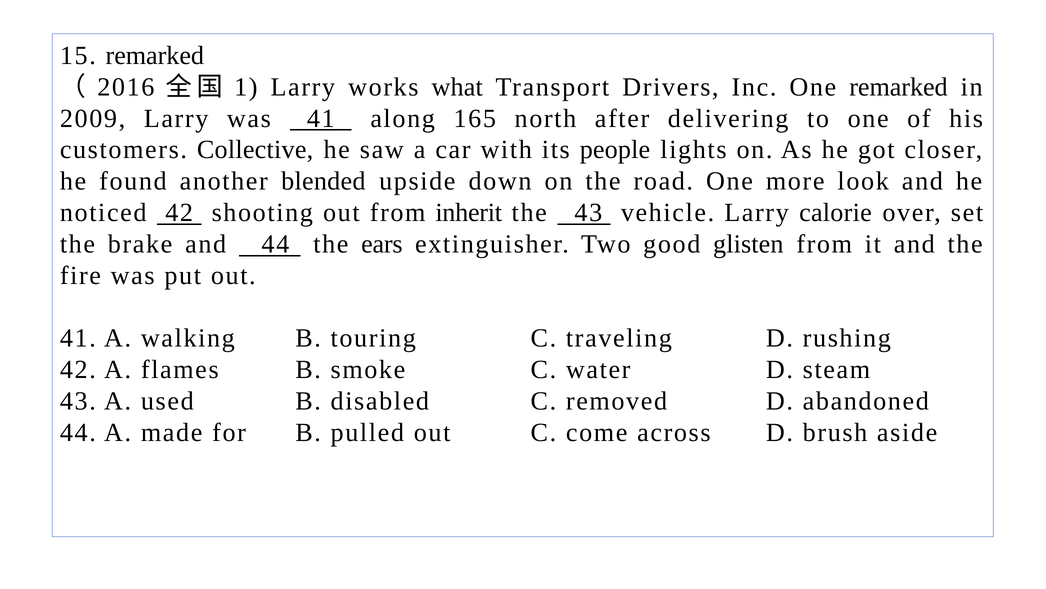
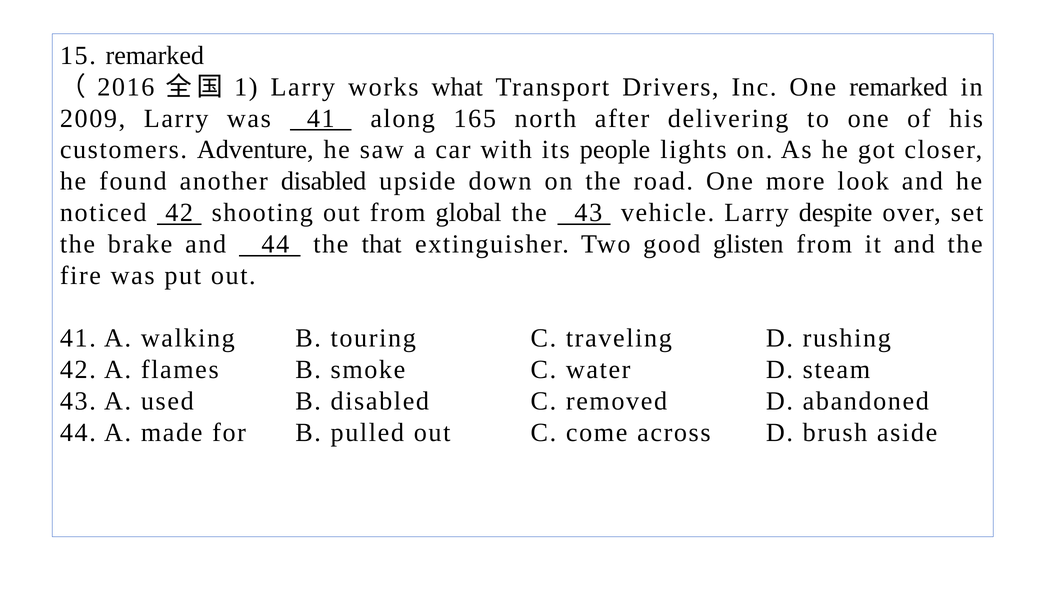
Collective: Collective -> Adventure
another blended: blended -> disabled
inherit: inherit -> global
calorie: calorie -> despite
ears: ears -> that
